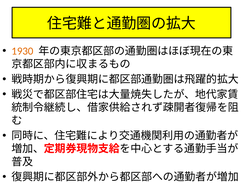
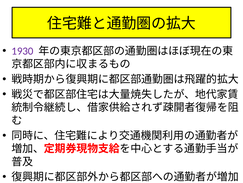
1930 colour: orange -> purple
